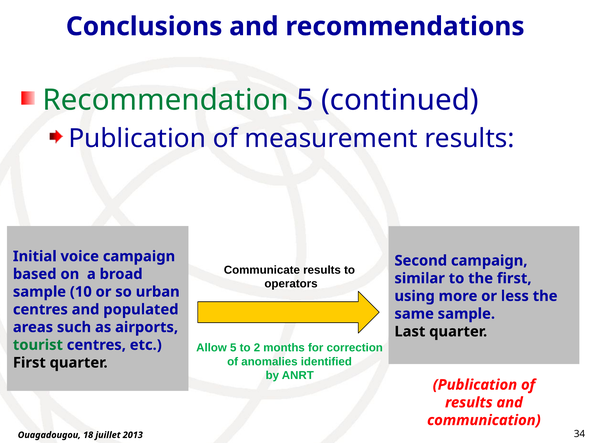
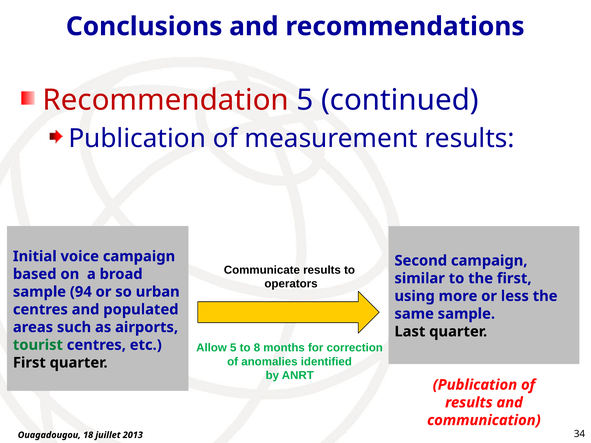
Recommendation colour: green -> red
10: 10 -> 94
2: 2 -> 8
